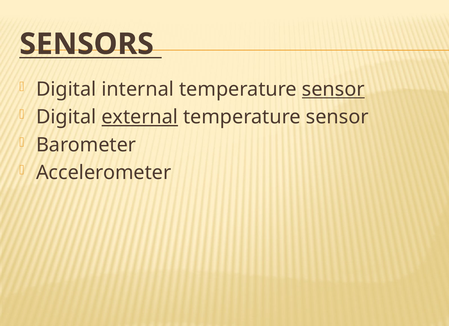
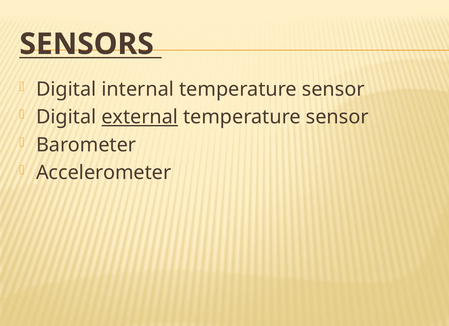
sensor at (333, 90) underline: present -> none
